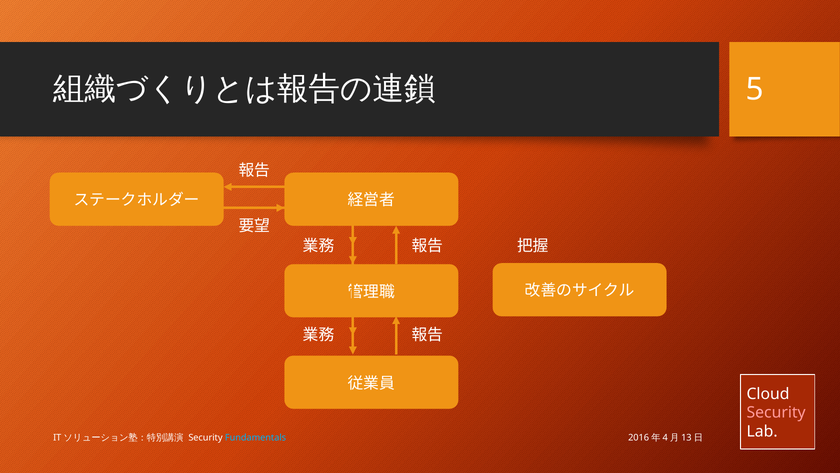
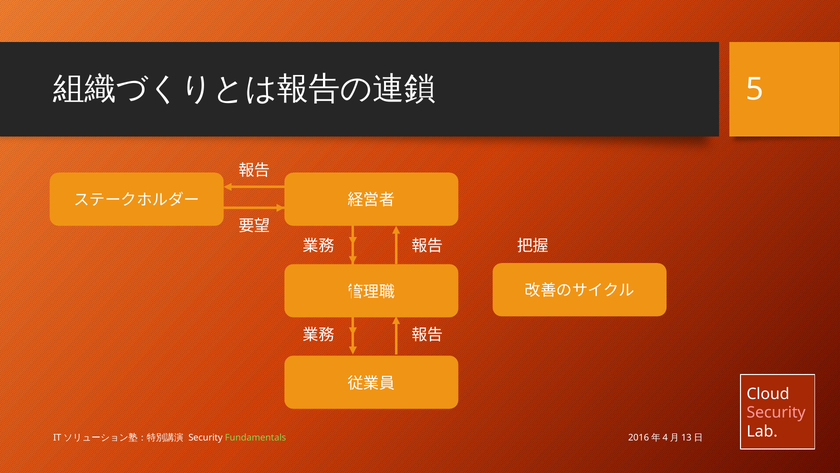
Fundamentals colour: light blue -> light green
